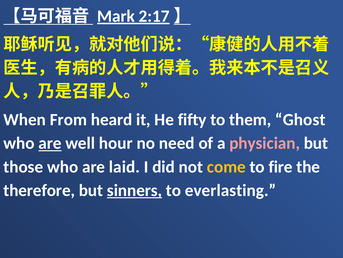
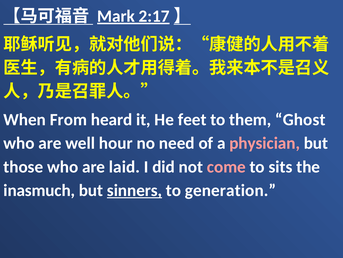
fifty: fifty -> feet
are at (50, 143) underline: present -> none
come colour: yellow -> pink
fire: fire -> sits
therefore: therefore -> inasmuch
everlasting: everlasting -> generation
